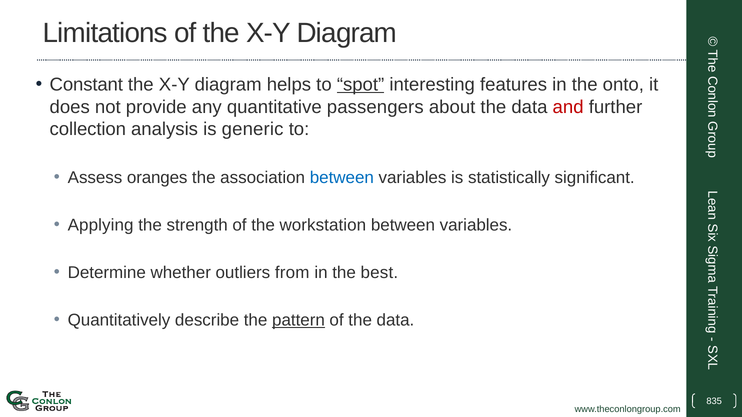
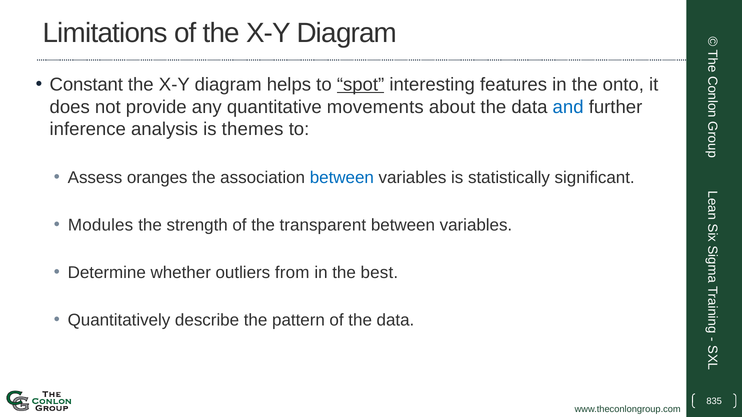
passengers: passengers -> movements
and colour: red -> blue
collection: collection -> inference
generic: generic -> themes
Applying: Applying -> Modules
workstation: workstation -> transparent
pattern underline: present -> none
